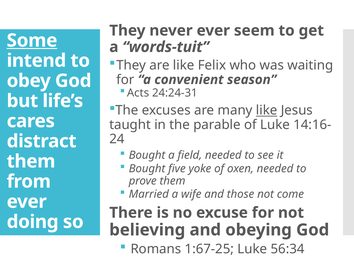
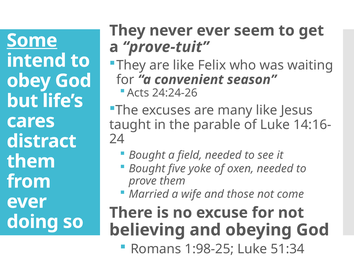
words-tuit: words-tuit -> prove-tuit
24:24-31: 24:24-31 -> 24:24-26
like at (267, 111) underline: present -> none
1:67-25: 1:67-25 -> 1:98-25
56:34: 56:34 -> 51:34
